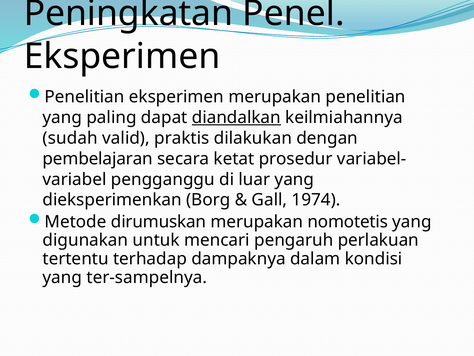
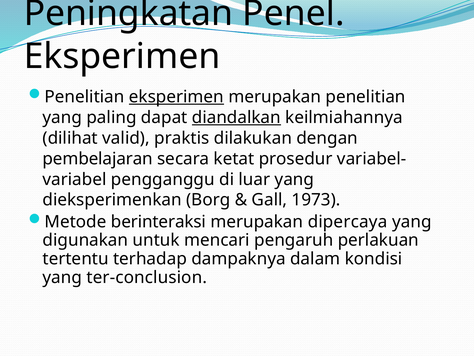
eksperimen at (176, 97) underline: none -> present
sudah: sudah -> dilihat
1974: 1974 -> 1973
dirumuskan: dirumuskan -> berinteraksi
nomotetis: nomotetis -> dipercaya
ter-sampelnya: ter-sampelnya -> ter-conclusion
